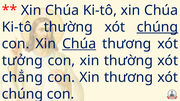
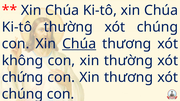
chúng at (157, 27) underline: present -> none
tưởng: tưởng -> không
chẳng: chẳng -> chứng
